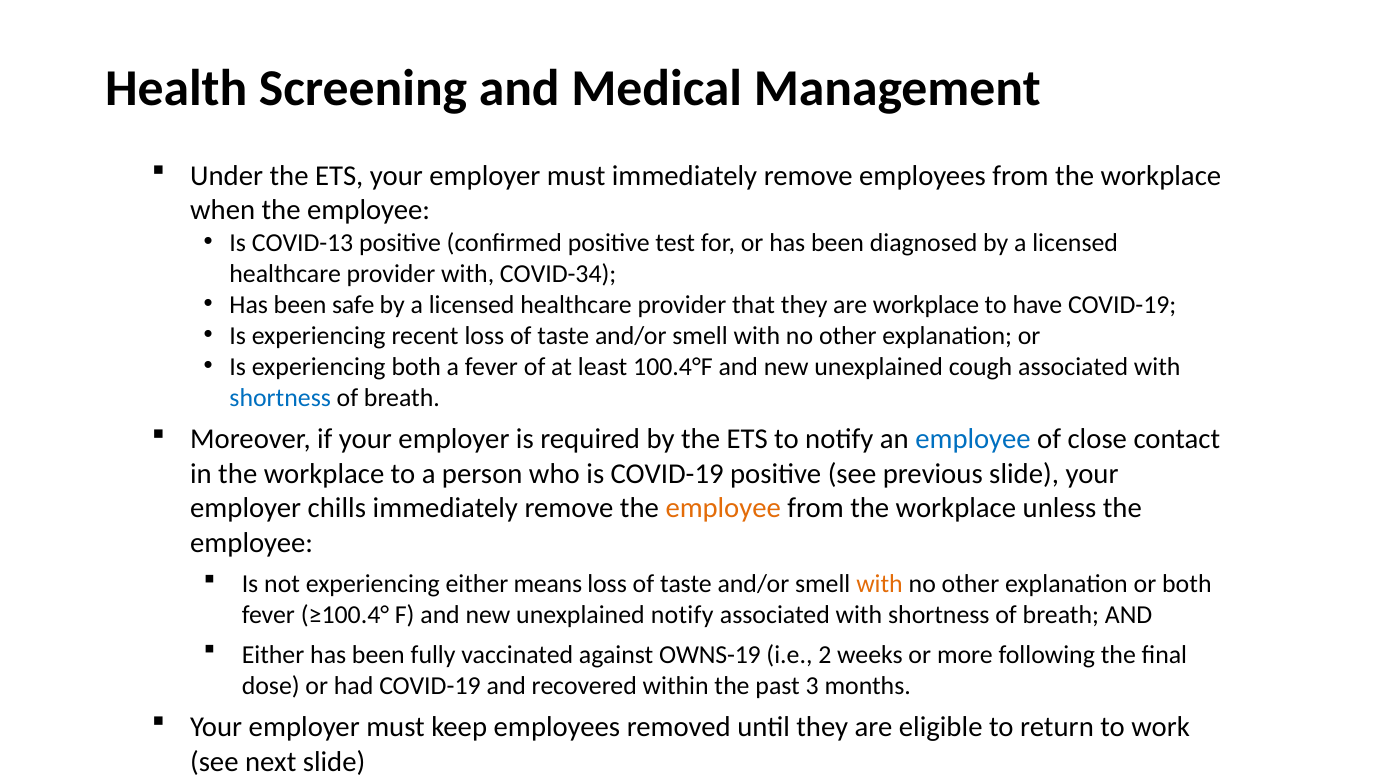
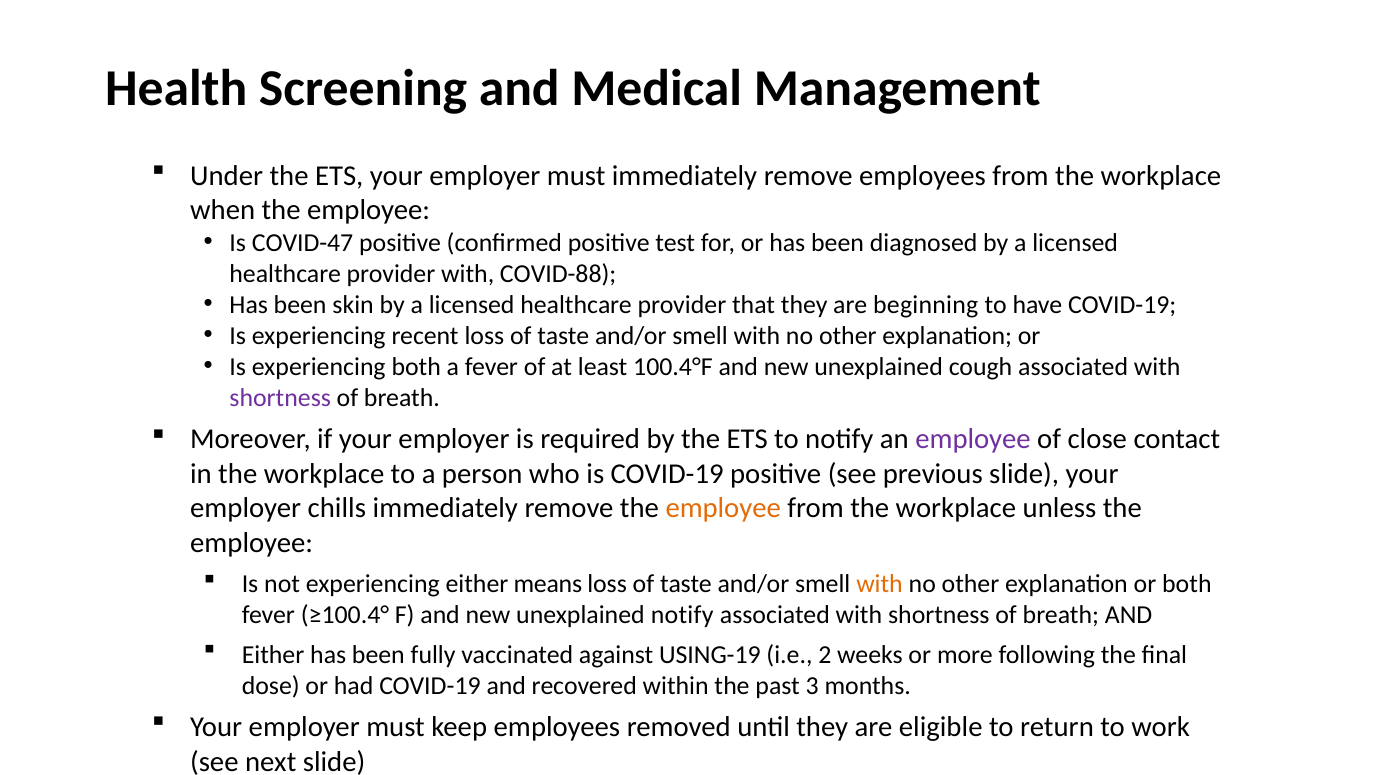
COVID-13: COVID-13 -> COVID-47
COVID-34: COVID-34 -> COVID-88
safe: safe -> skin
are workplace: workplace -> beginning
shortness at (280, 398) colour: blue -> purple
employee at (973, 439) colour: blue -> purple
OWNS-19: OWNS-19 -> USING-19
